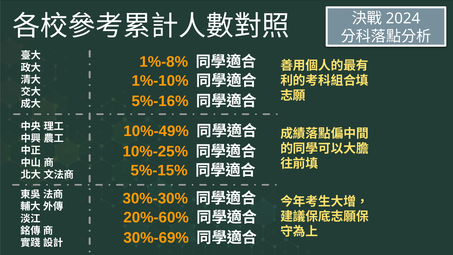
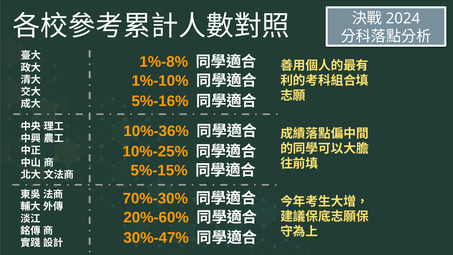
10%-49%: 10%-49% -> 10%-36%
30%-30%: 30%-30% -> 70%-30%
30%-69%: 30%-69% -> 30%-47%
